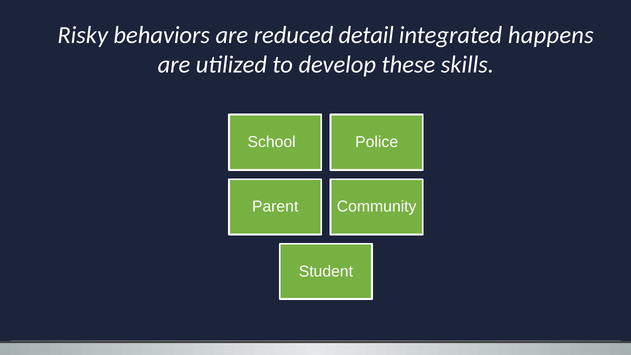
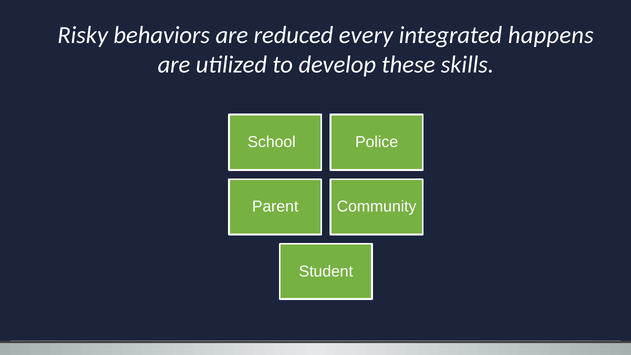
detail: detail -> every
